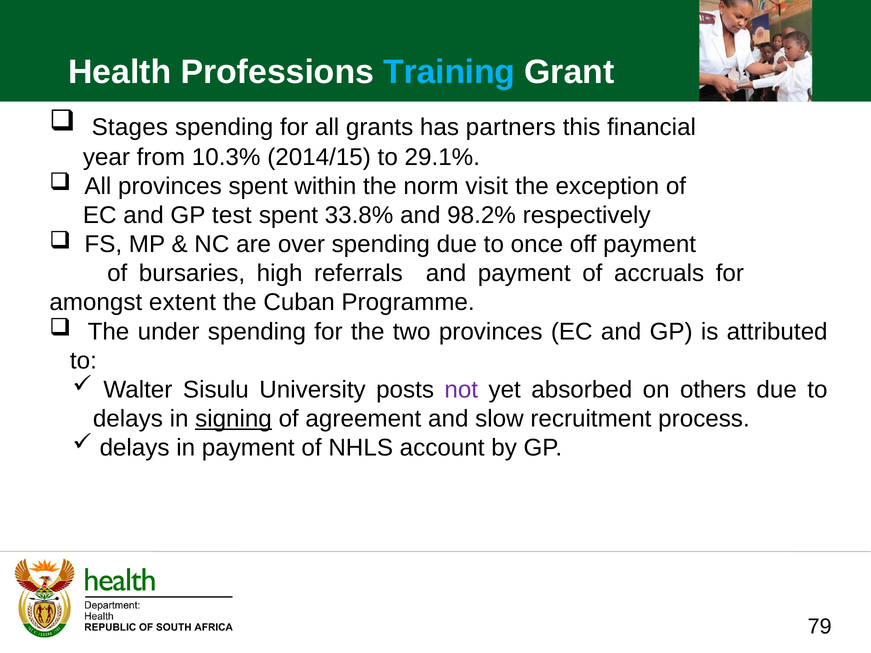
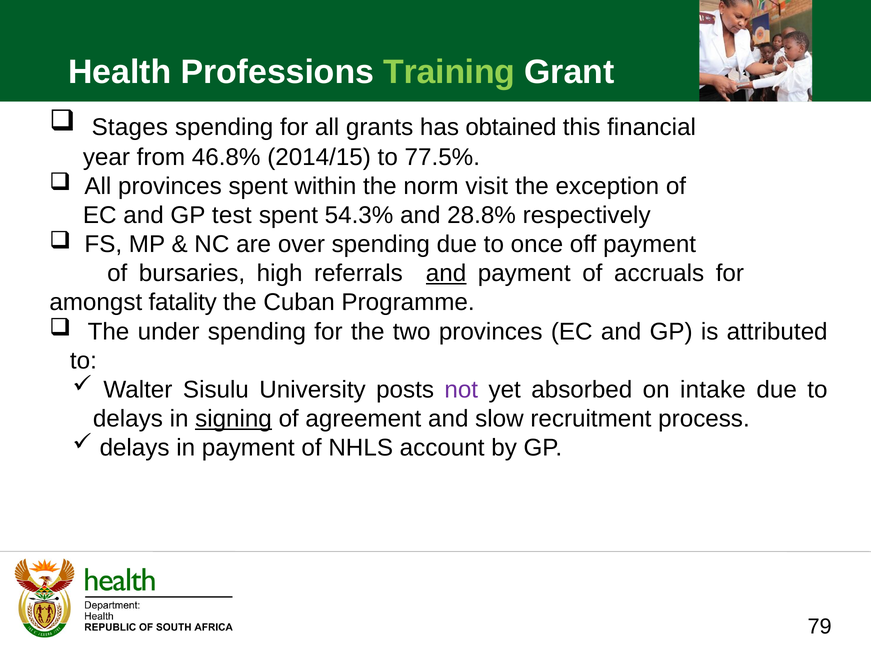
Training colour: light blue -> light green
partners: partners -> obtained
10.3%: 10.3% -> 46.8%
29.1%: 29.1% -> 77.5%
33.8%: 33.8% -> 54.3%
98.2%: 98.2% -> 28.8%
and at (446, 274) underline: none -> present
extent: extent -> fatality
others: others -> intake
